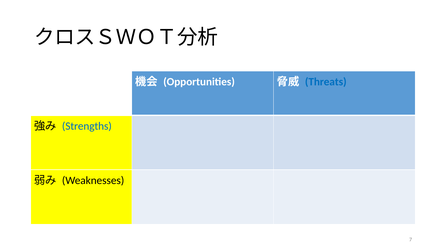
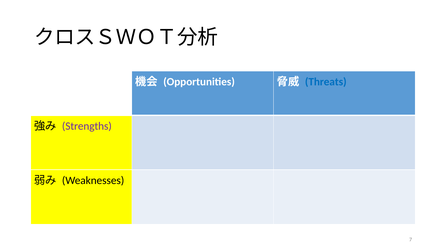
Strengths colour: blue -> purple
